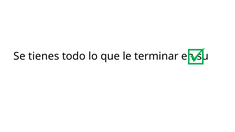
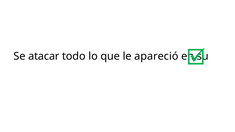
tienes: tienes -> atacar
terminar: terminar -> apareció
